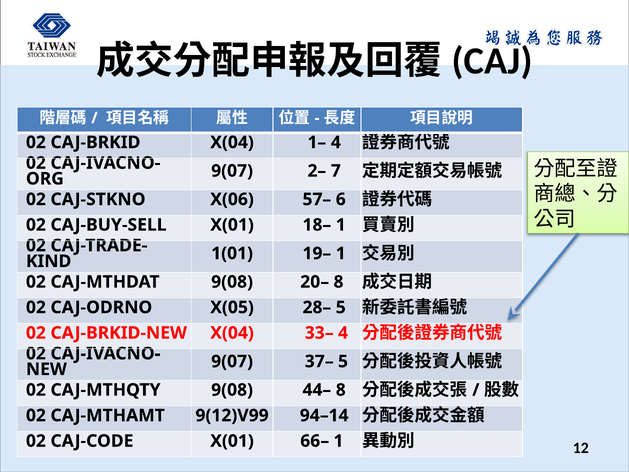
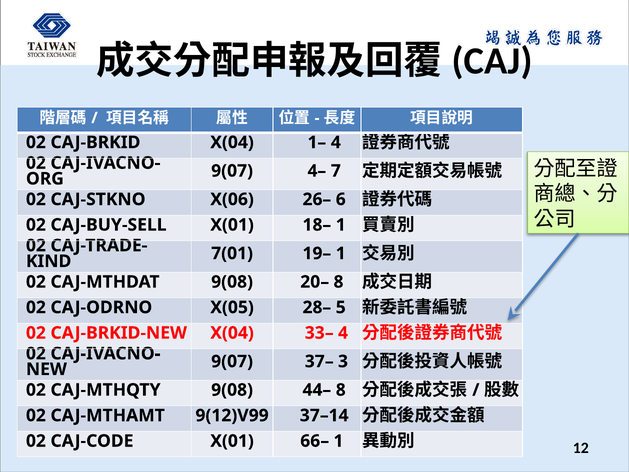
2–: 2– -> 4–
57–: 57– -> 26–
1(01: 1(01 -> 7(01
37– 5: 5 -> 3
94–14: 94–14 -> 37–14
